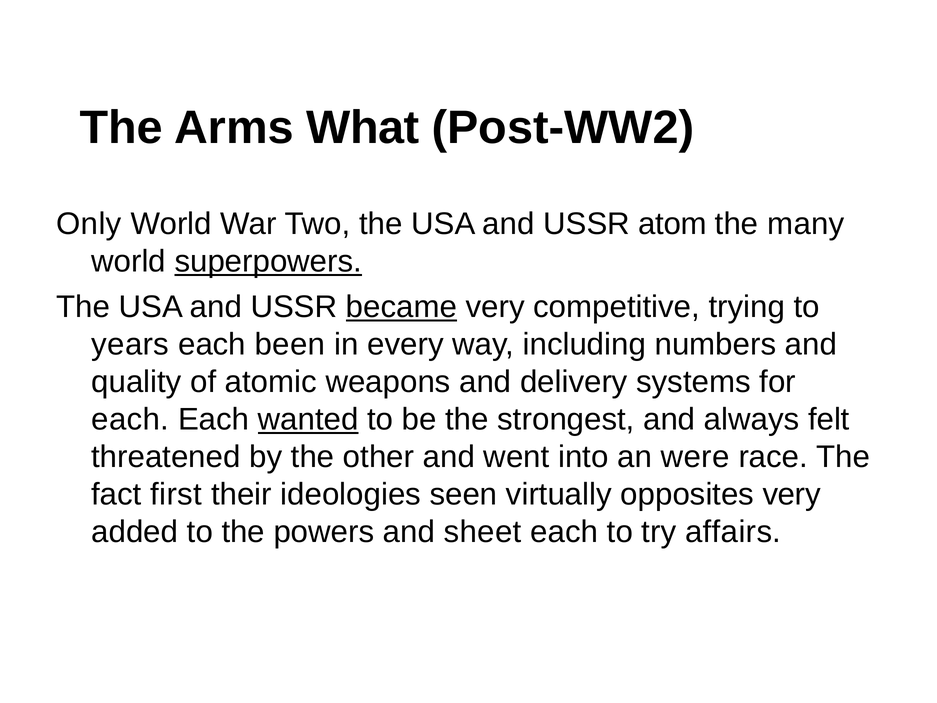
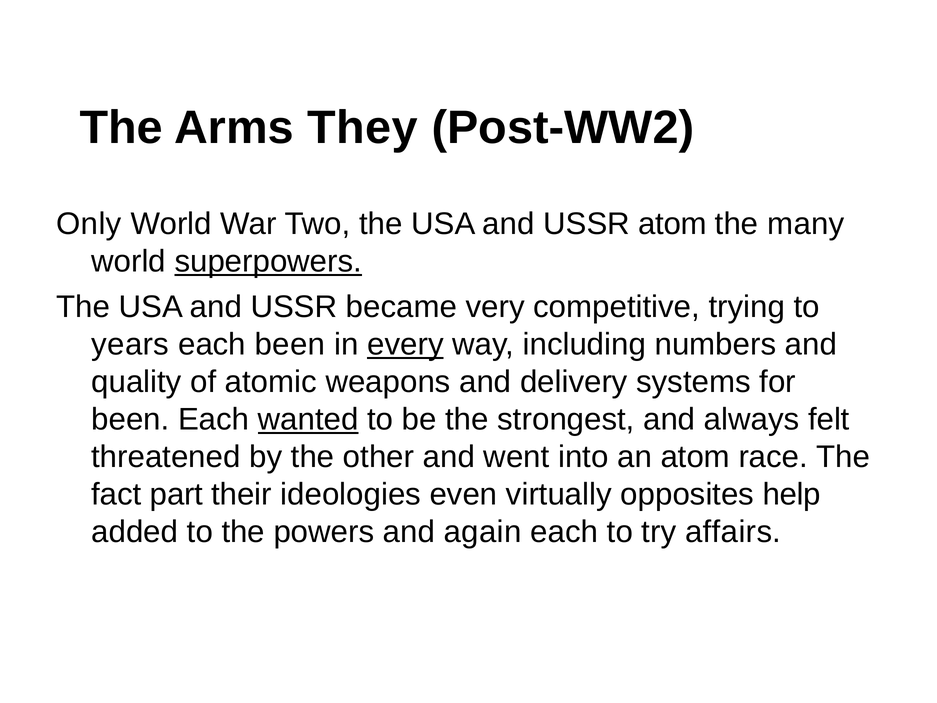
What: What -> They
became underline: present -> none
every underline: none -> present
each at (130, 419): each -> been
an were: were -> atom
first: first -> part
seen: seen -> even
opposites very: very -> help
sheet: sheet -> again
